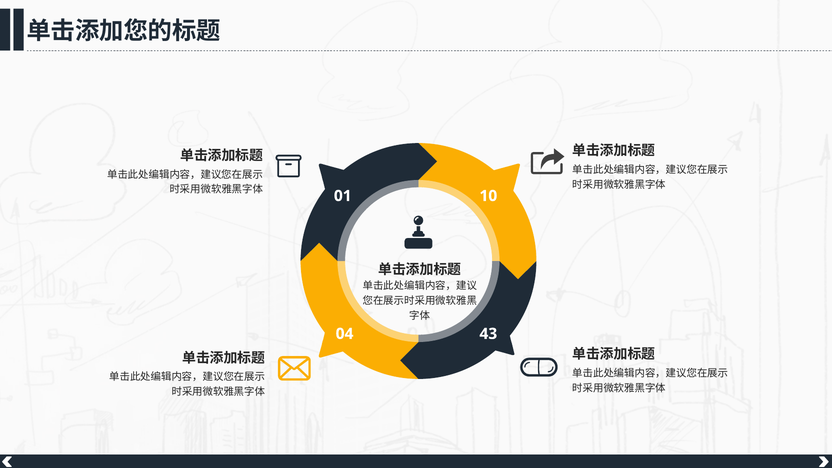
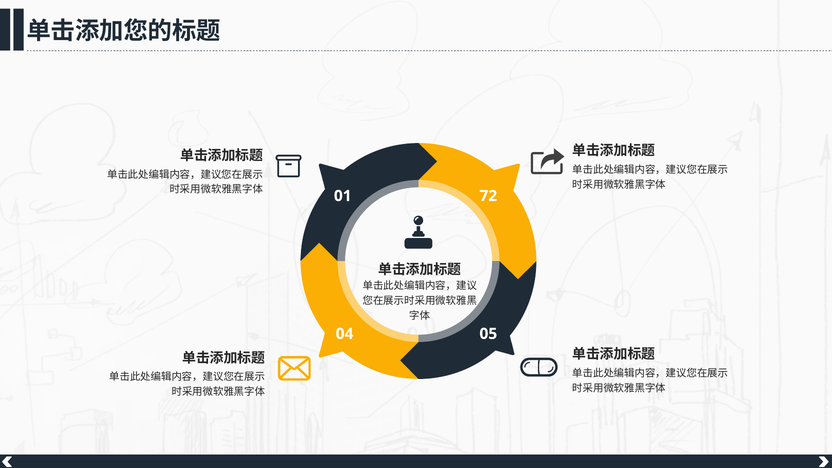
10: 10 -> 72
43: 43 -> 05
